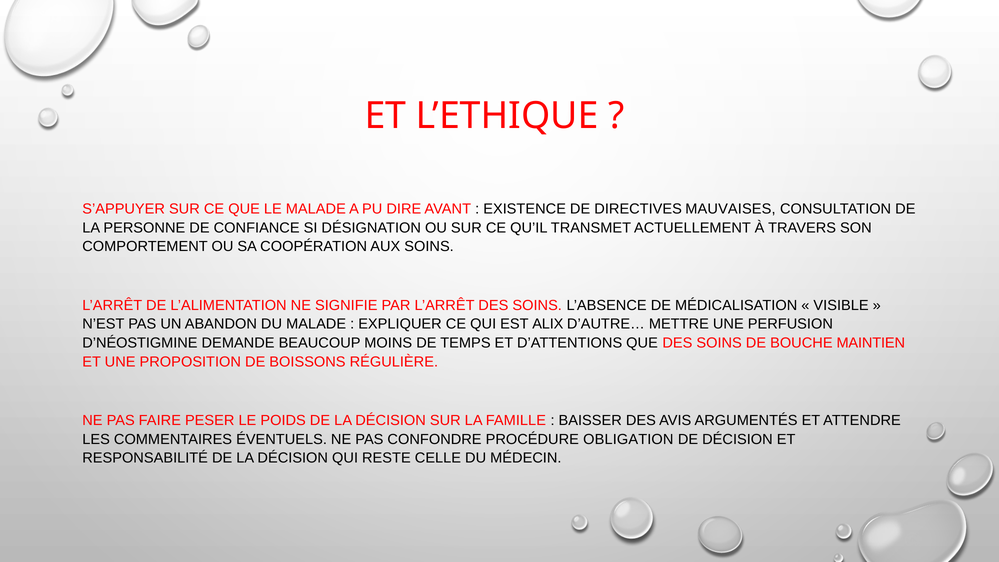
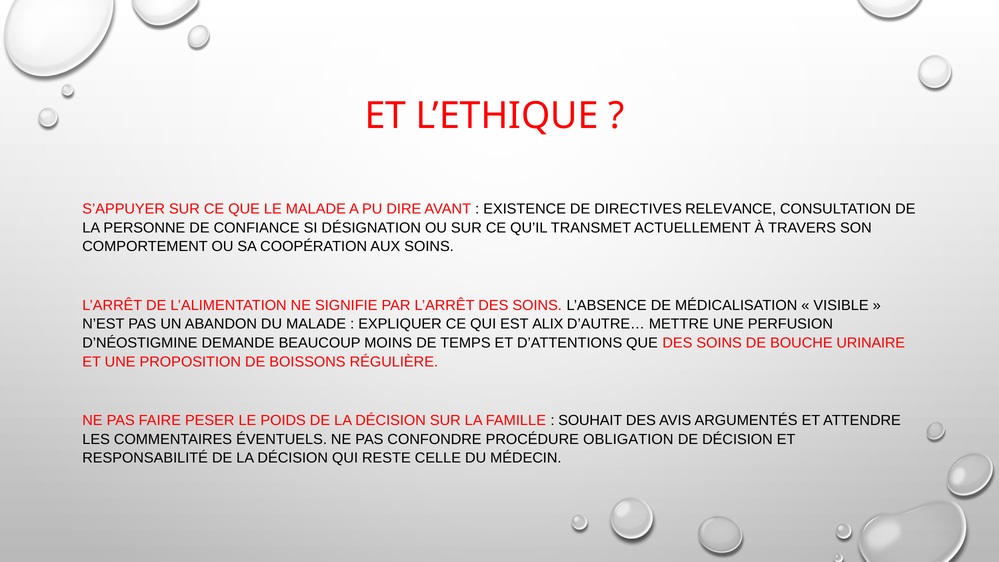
MAUVAISES: MAUVAISES -> RELEVANCE
MAINTIEN: MAINTIEN -> URINAIRE
BAISSER: BAISSER -> SOUHAIT
